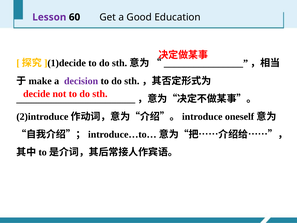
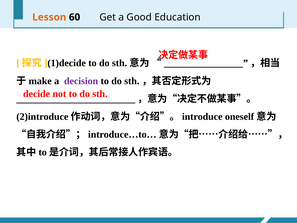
Lesson colour: purple -> orange
